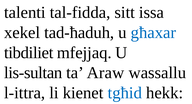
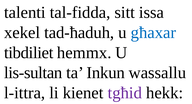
mfejjaq: mfejjaq -> hemmx
Araw: Araw -> Inkun
tgħid colour: blue -> purple
